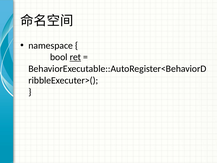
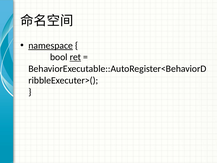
namespace underline: none -> present
